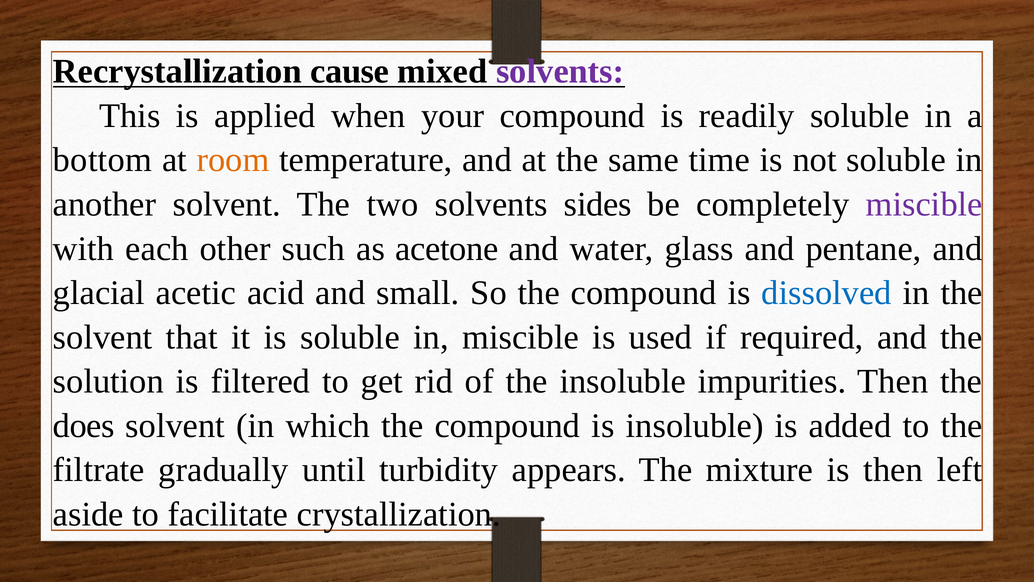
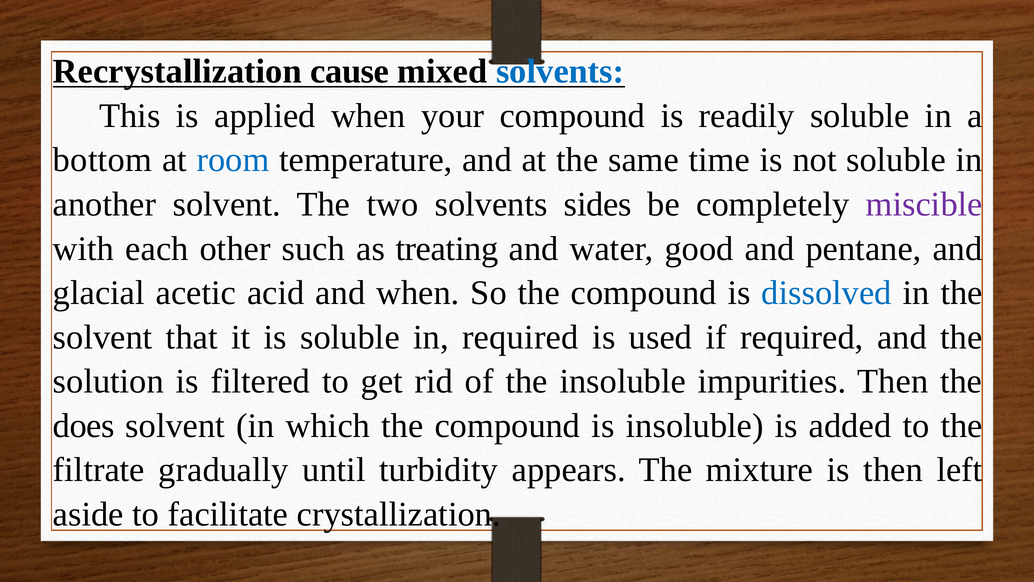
solvents at (560, 72) colour: purple -> blue
room colour: orange -> blue
acetone: acetone -> treating
glass: glass -> good
and small: small -> when
in miscible: miscible -> required
